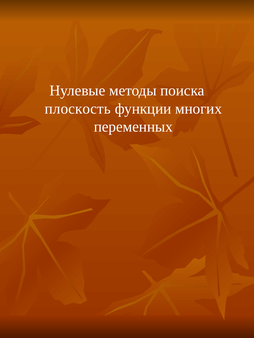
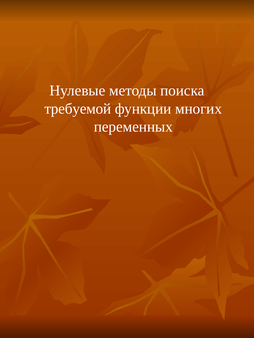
плоскость: плоскость -> требуемой
